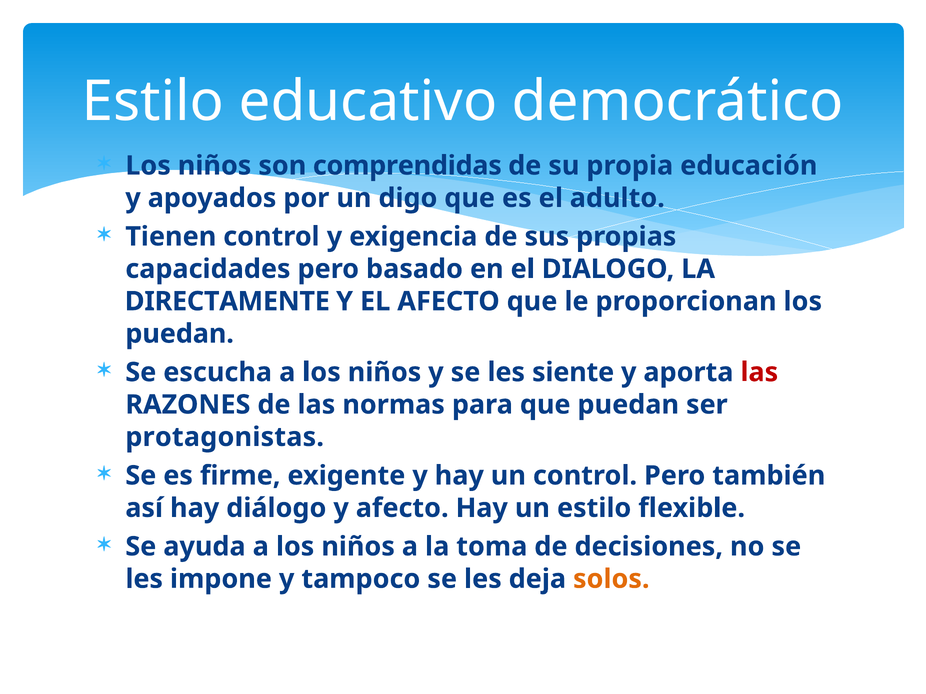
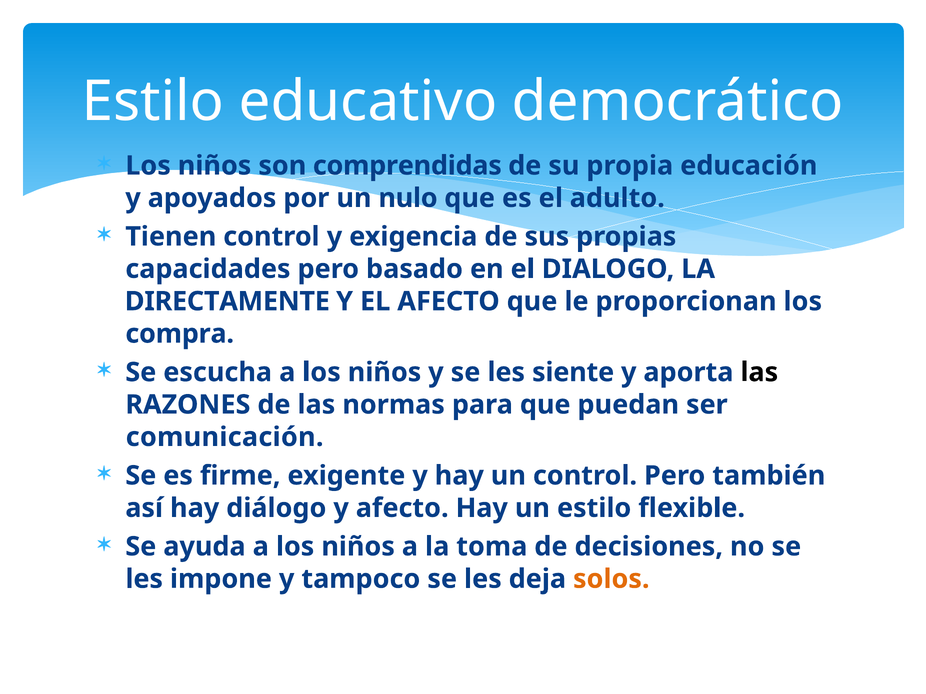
digo: digo -> nulo
puedan at (180, 334): puedan -> compra
las at (759, 373) colour: red -> black
protagonistas: protagonistas -> comunicación
